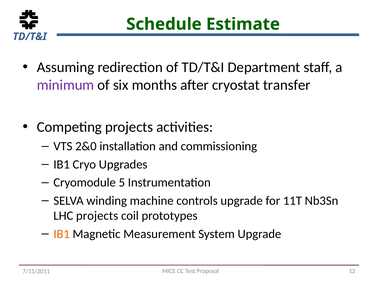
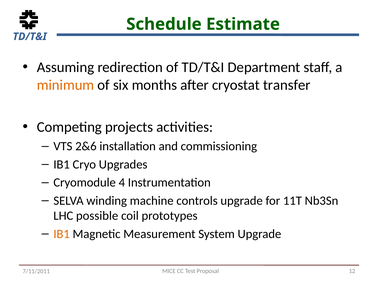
minimum colour: purple -> orange
2&0: 2&0 -> 2&6
5: 5 -> 4
LHC projects: projects -> possible
